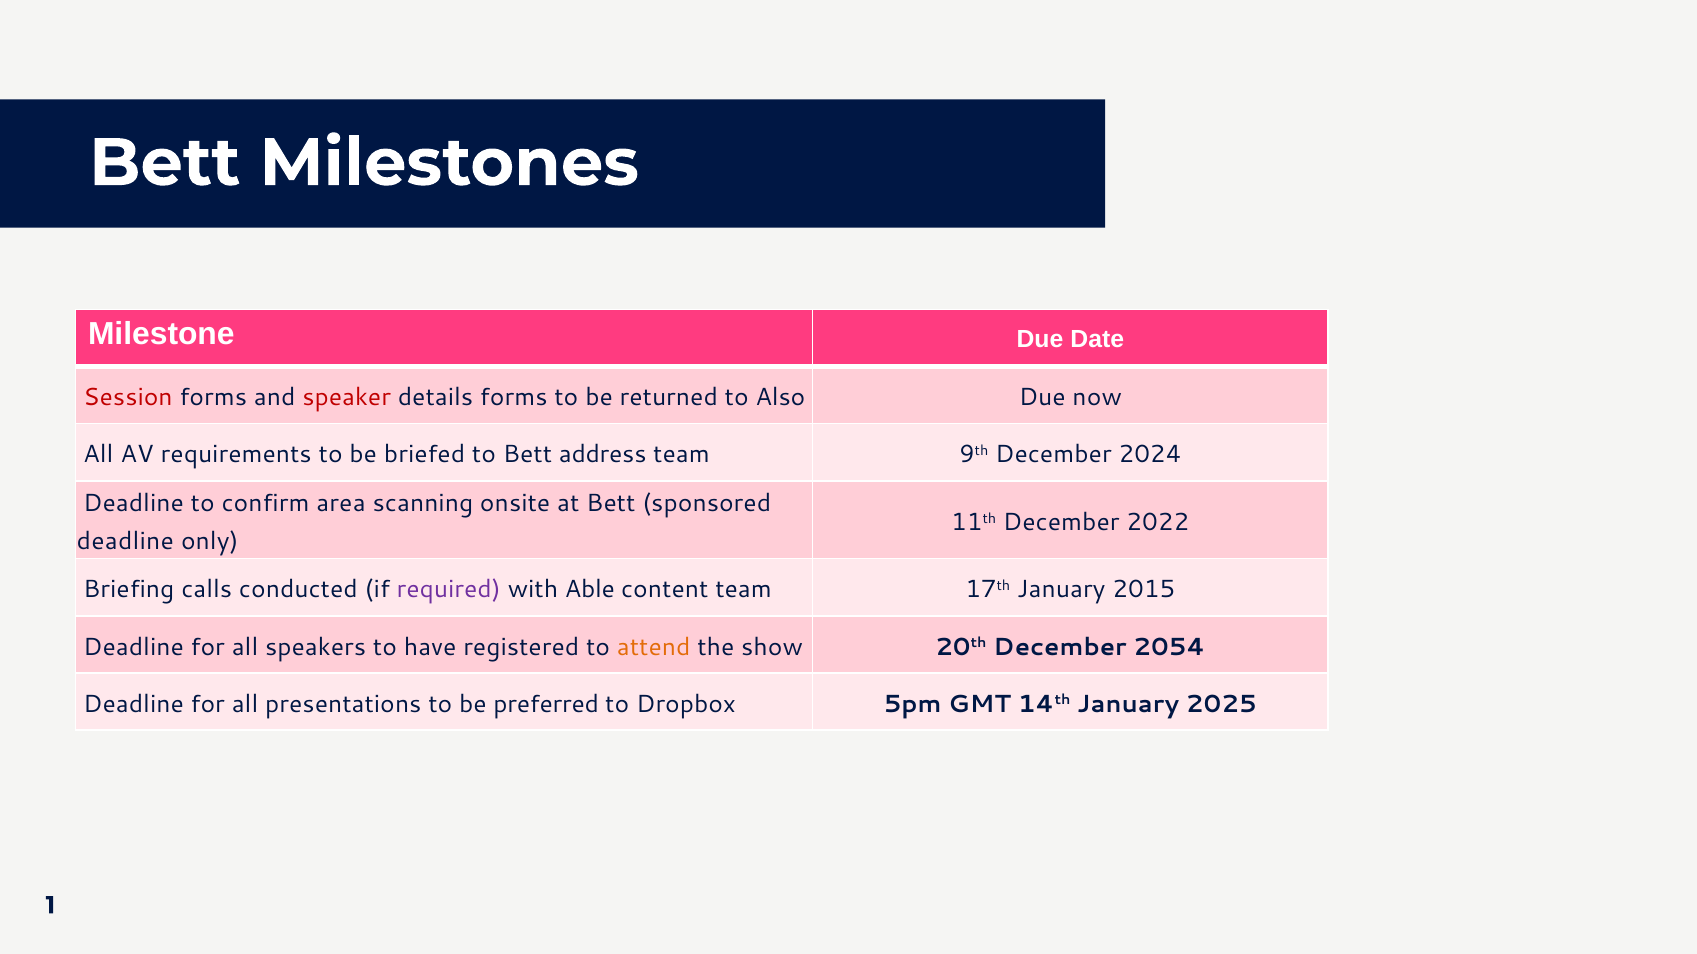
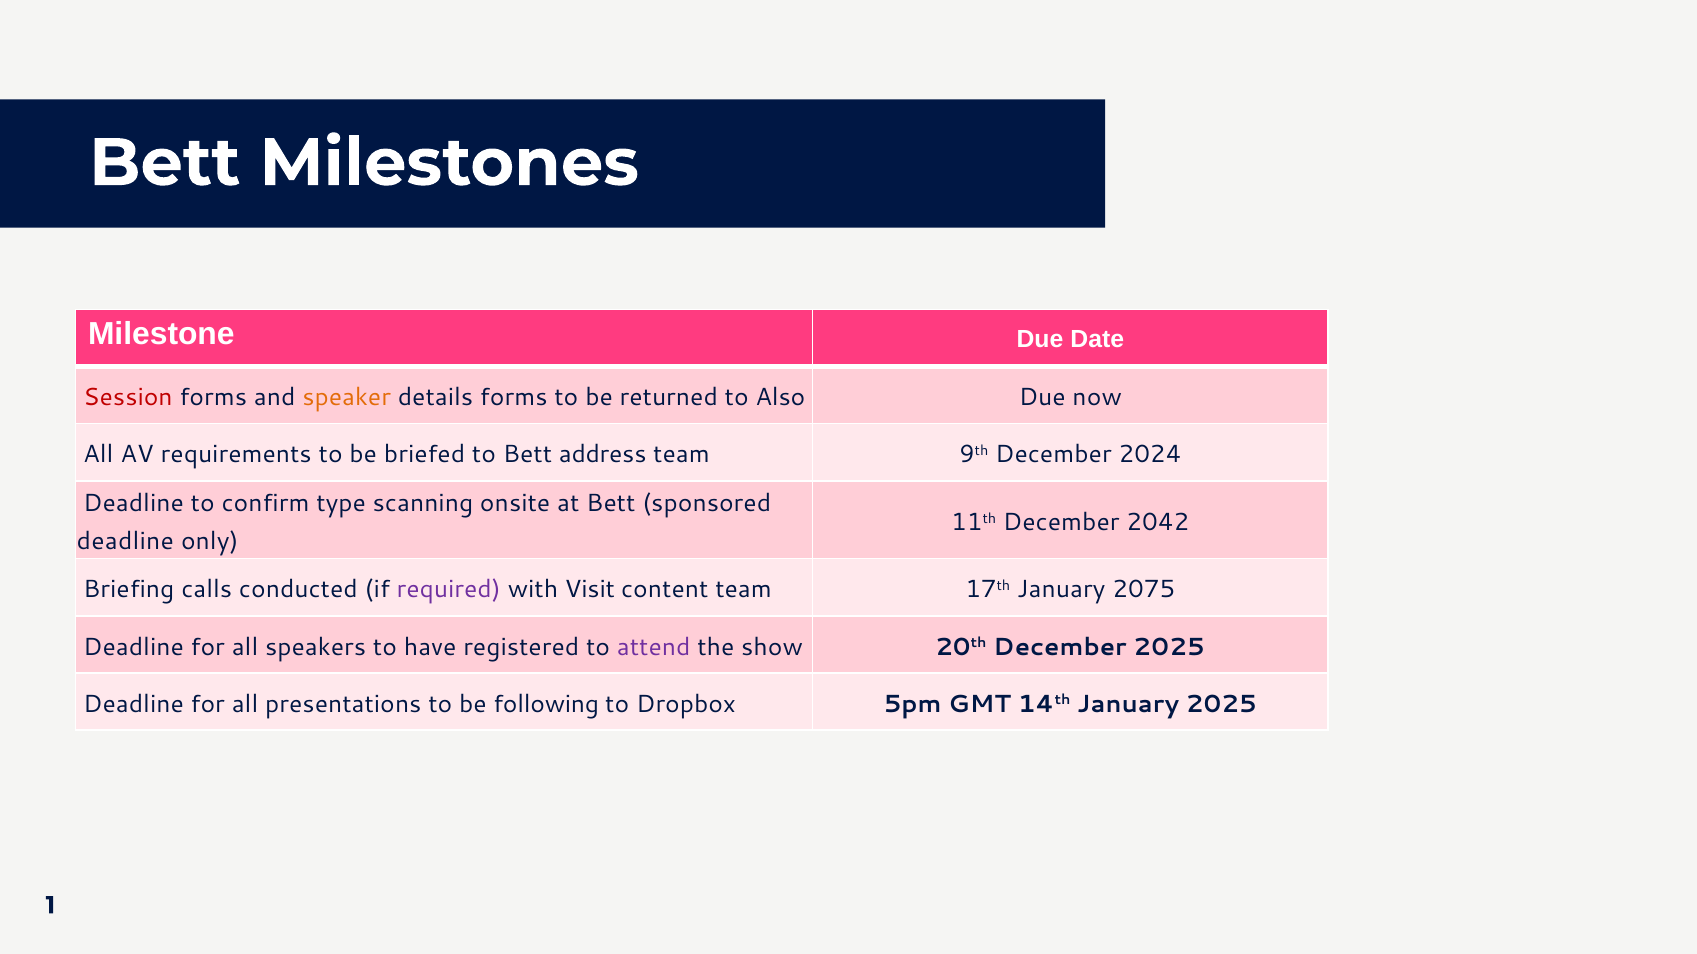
speaker colour: red -> orange
area: area -> type
2022: 2022 -> 2042
Able: Able -> Visit
2015: 2015 -> 2075
attend colour: orange -> purple
December 2054: 2054 -> 2025
preferred: preferred -> following
